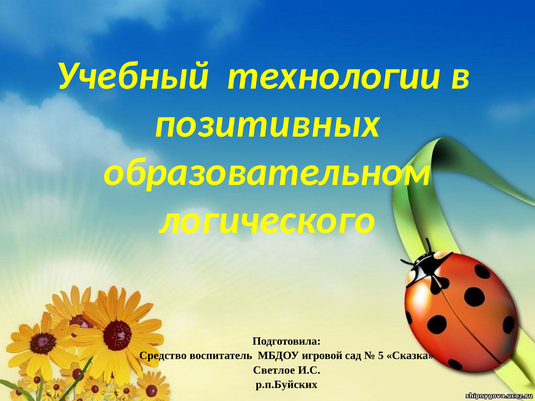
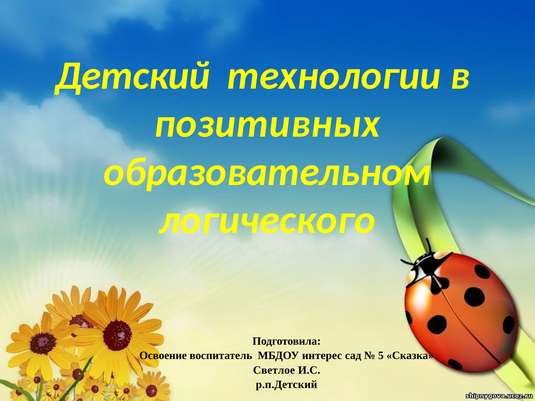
Учебный: Учебный -> Детский
Средство: Средство -> Освоение
игровой: игровой -> интерес
р.п.Буйских: р.п.Буйских -> р.п.Детский
